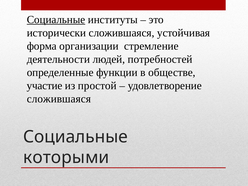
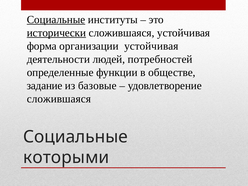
исторически underline: none -> present
организации стремление: стремление -> устойчивая
участие: участие -> задание
простой: простой -> базовые
